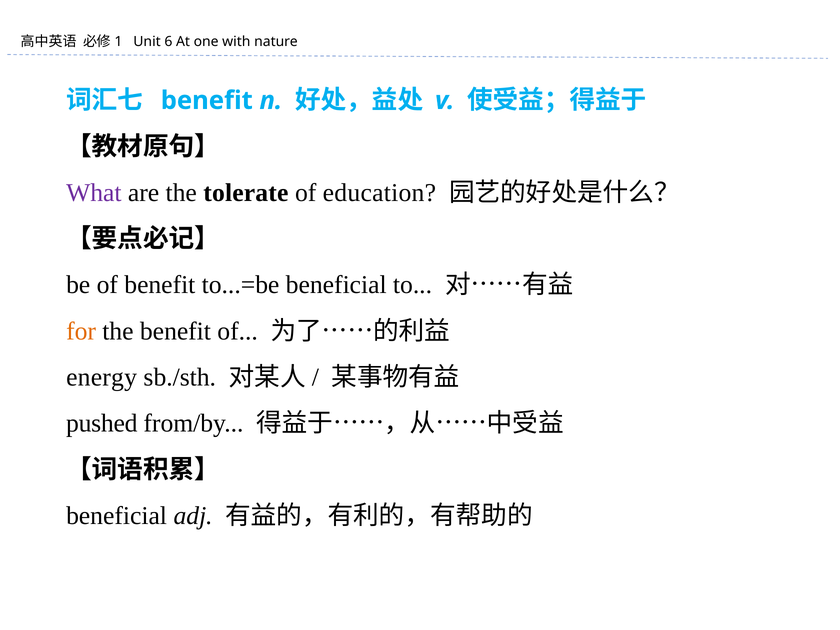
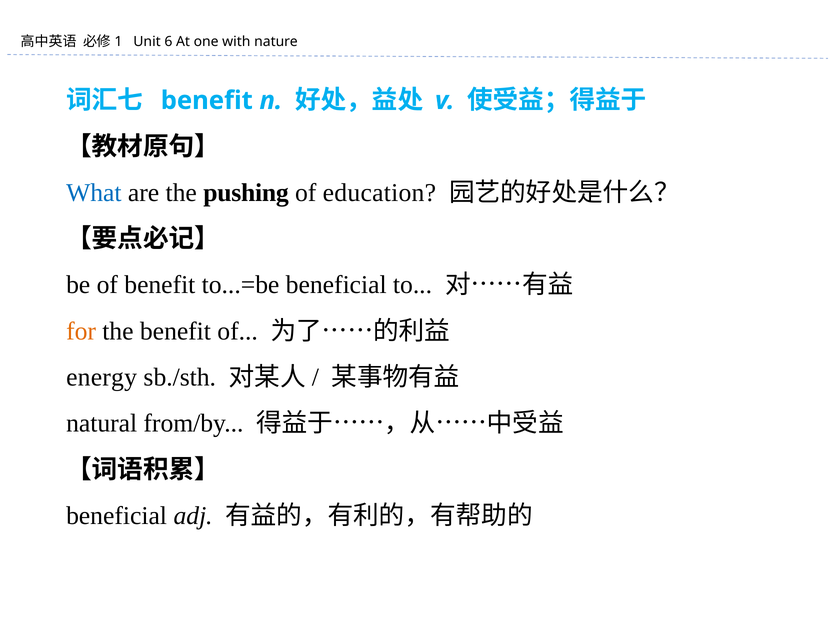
What colour: purple -> blue
tolerate: tolerate -> pushing
pushed: pushed -> natural
